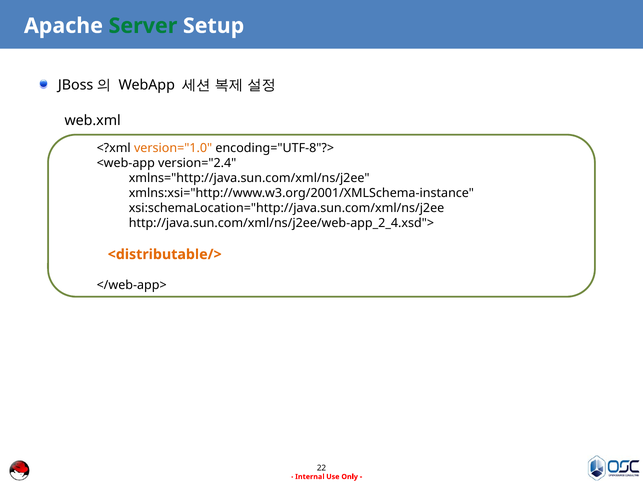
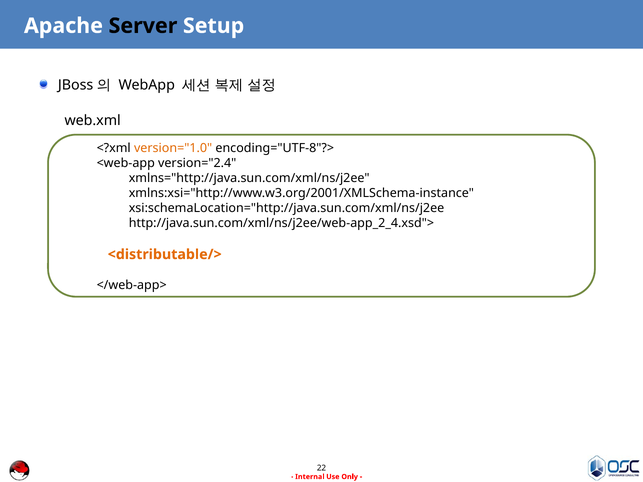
Server colour: green -> black
